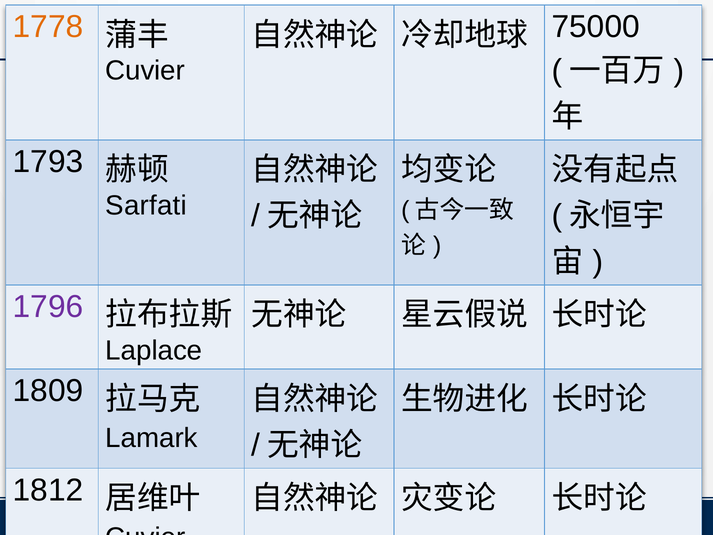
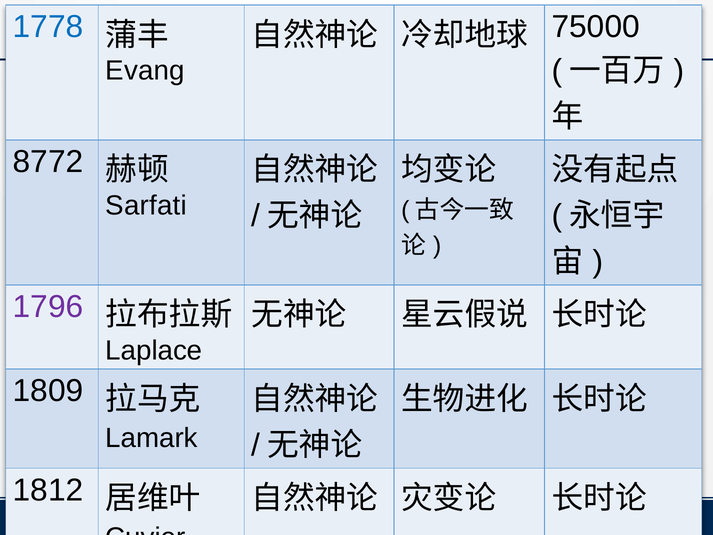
1778 colour: orange -> blue
Cuvier at (145, 71): Cuvier -> Evang
1793: 1793 -> 8772
